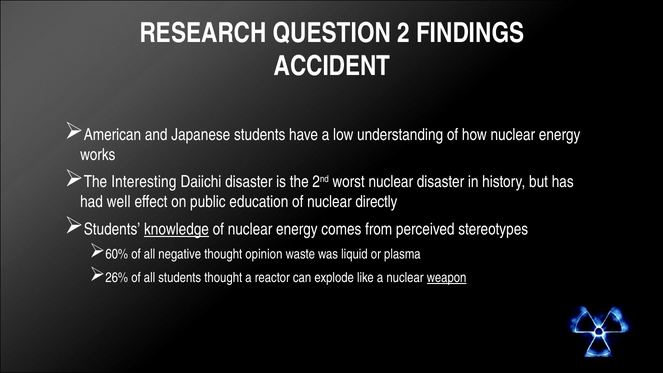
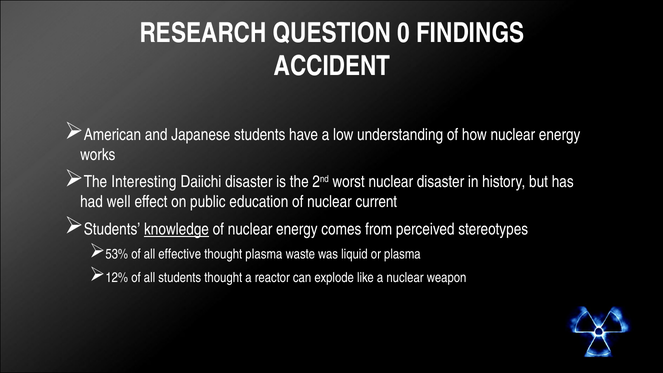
2: 2 -> 0
directly: directly -> current
60%: 60% -> 53%
negative: negative -> effective
thought opinion: opinion -> plasma
26%: 26% -> 12%
weapon underline: present -> none
